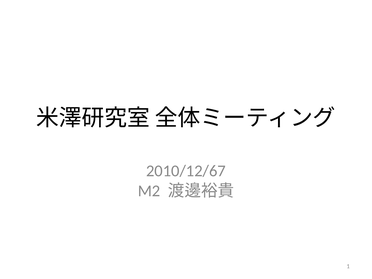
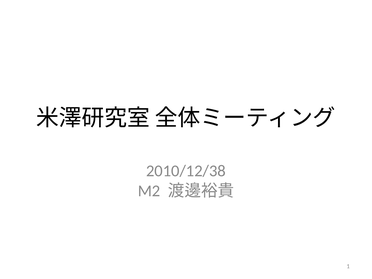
2010/12/67: 2010/12/67 -> 2010/12/38
